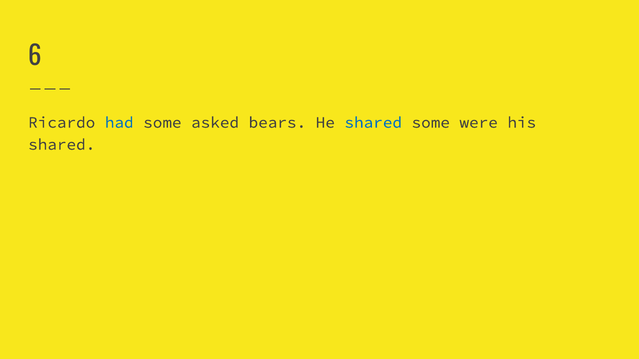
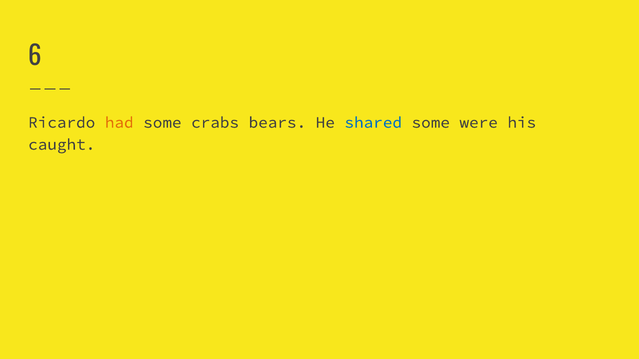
had colour: blue -> orange
asked: asked -> crabs
shared at (62, 145): shared -> caught
